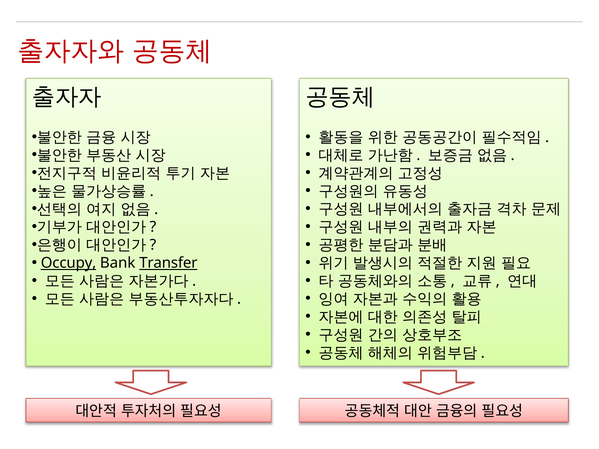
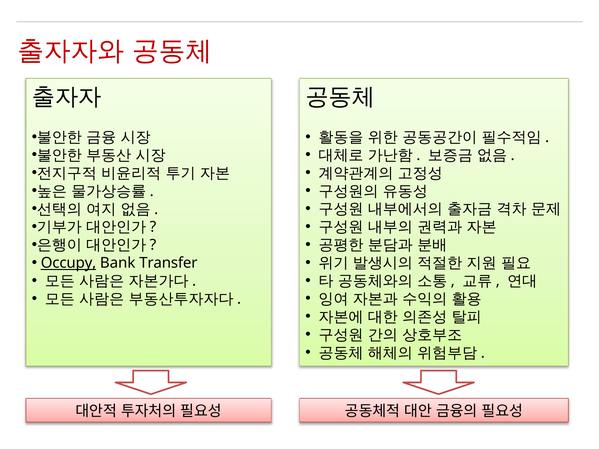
Transfer underline: present -> none
